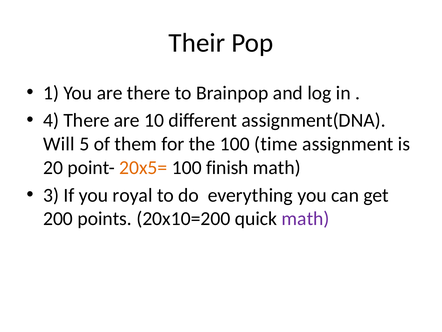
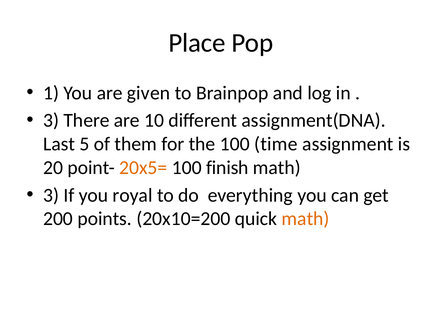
Their: Their -> Place
are there: there -> given
4 at (51, 120): 4 -> 3
Will: Will -> Last
math at (306, 218) colour: purple -> orange
